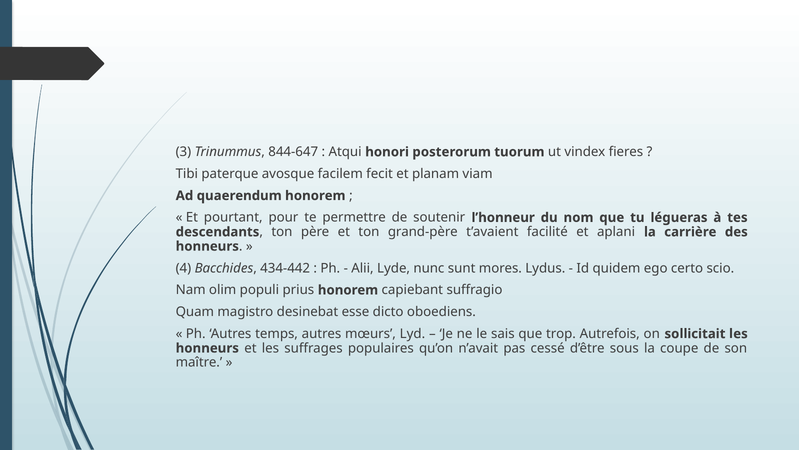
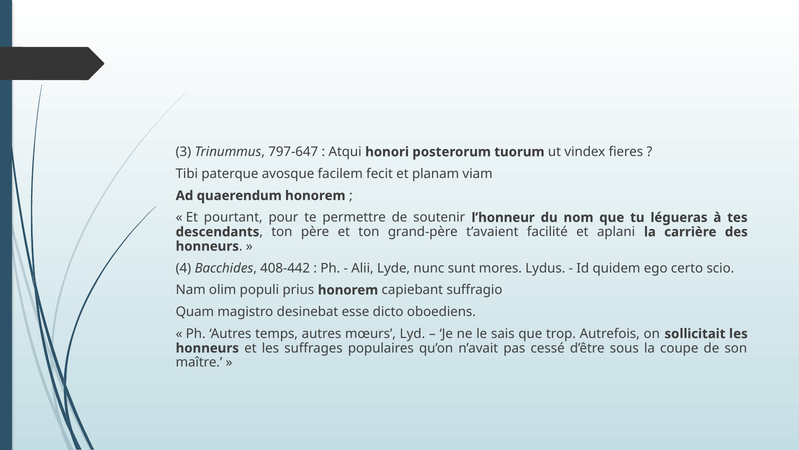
844-647: 844-647 -> 797-647
434-442: 434-442 -> 408-442
